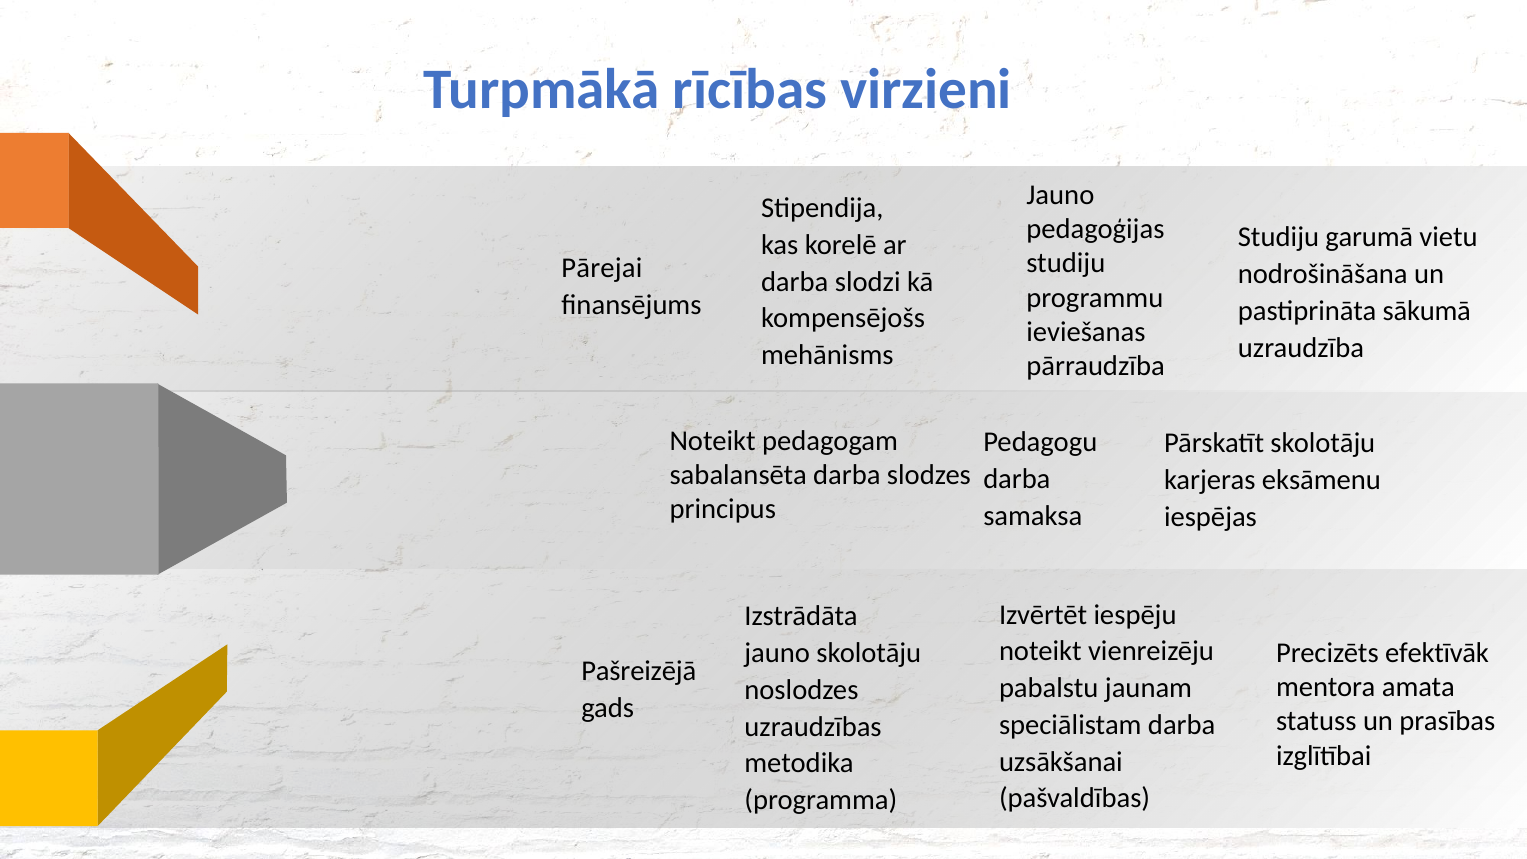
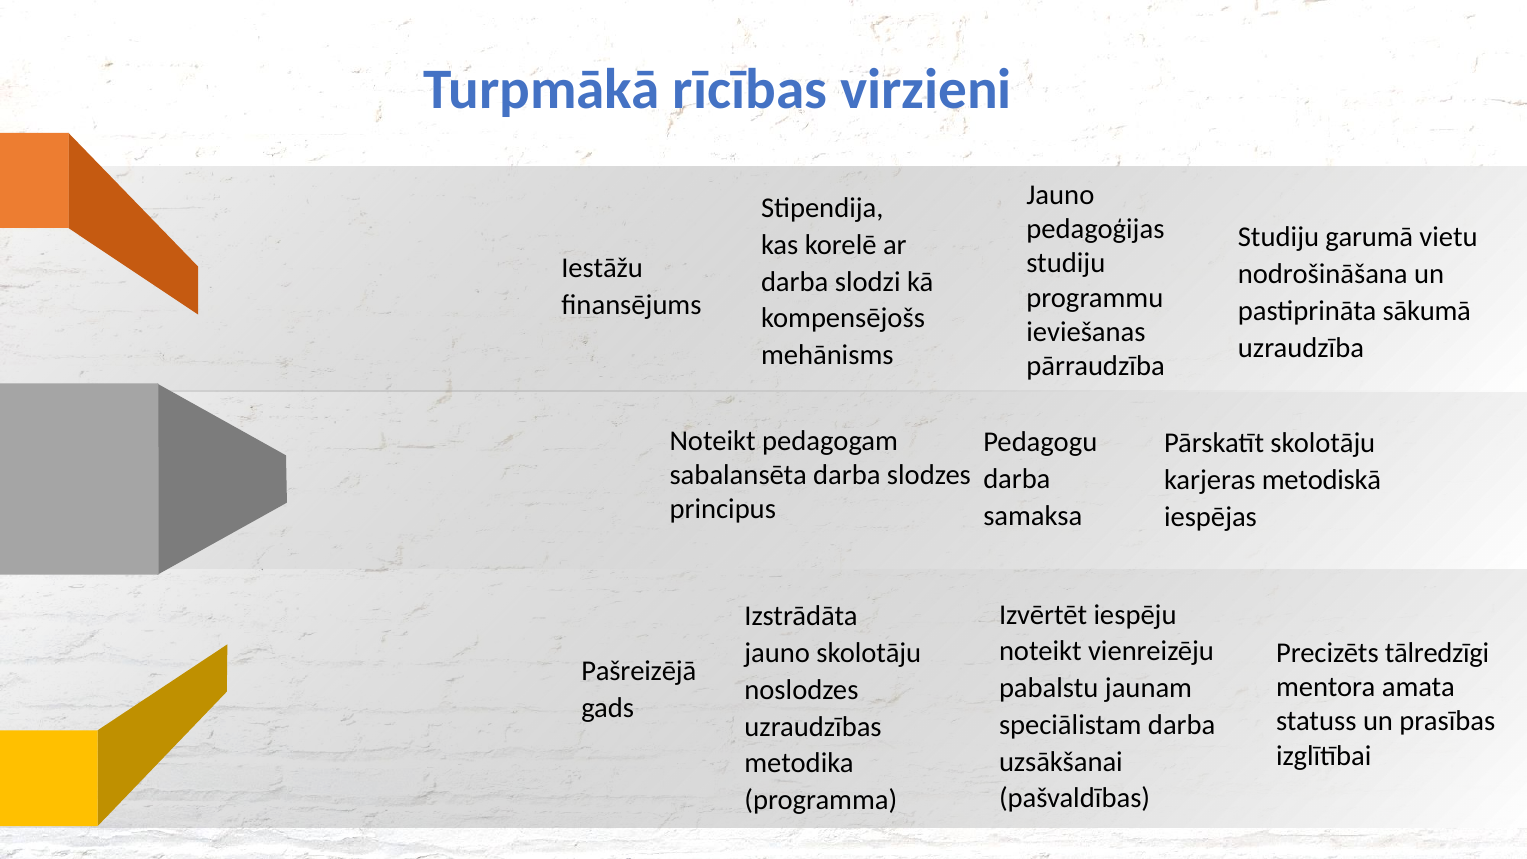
Pārejai: Pārejai -> Iestāžu
eksāmenu: eksāmenu -> metodiskā
efektīvāk: efektīvāk -> tālredzīgi
